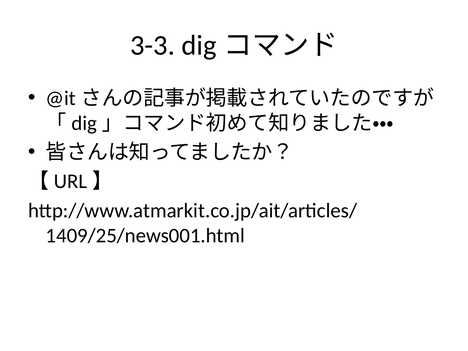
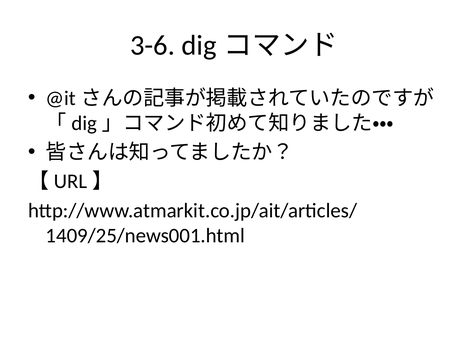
3-3: 3-3 -> 3-6
